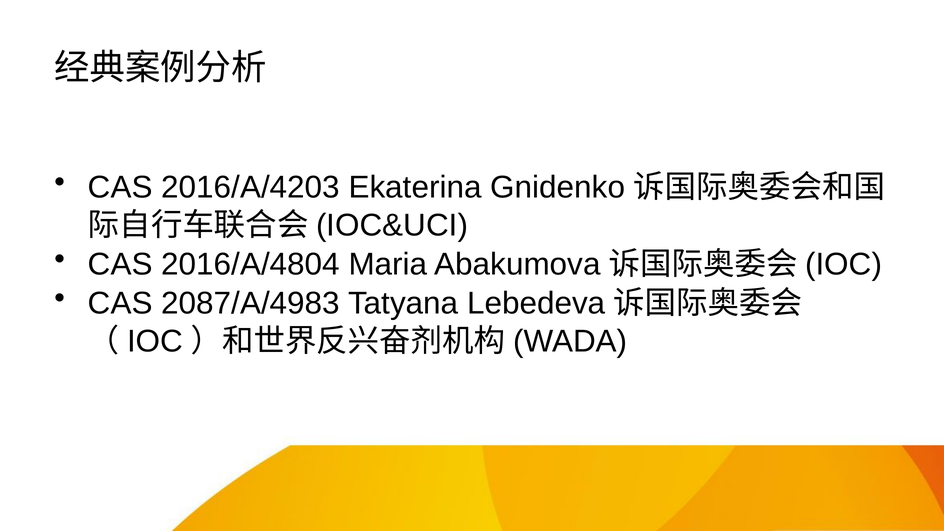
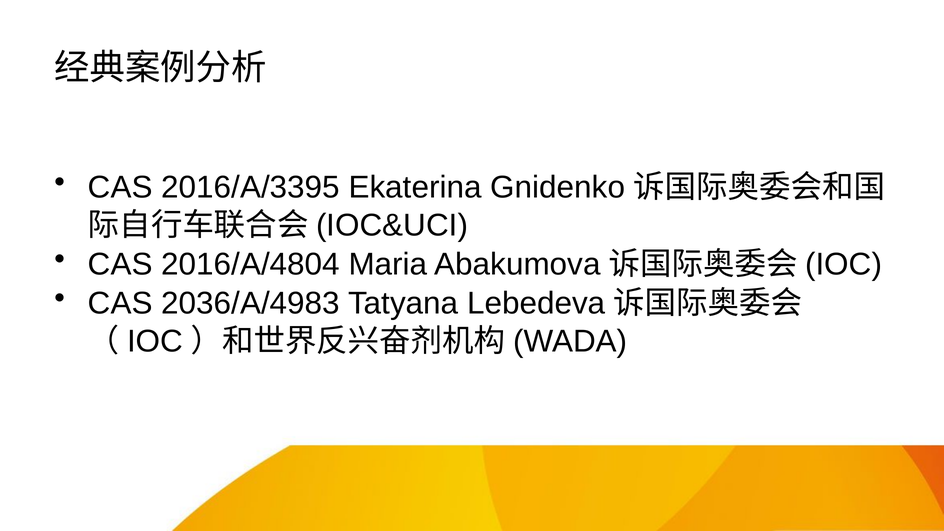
2016/A/4203: 2016/A/4203 -> 2016/A/3395
2087/A/4983: 2087/A/4983 -> 2036/A/4983
